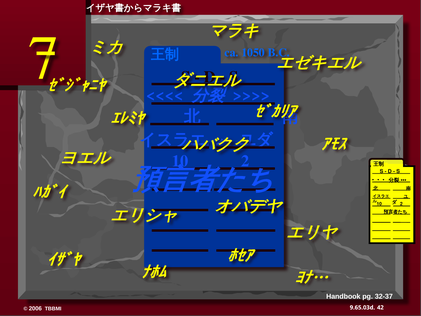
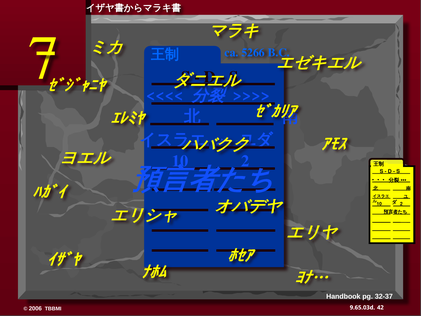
1050: 1050 -> 5266
